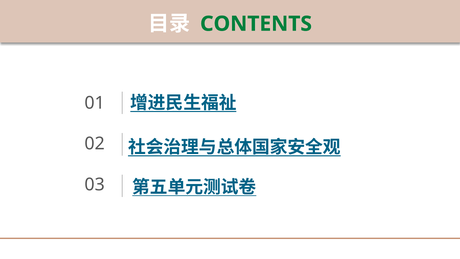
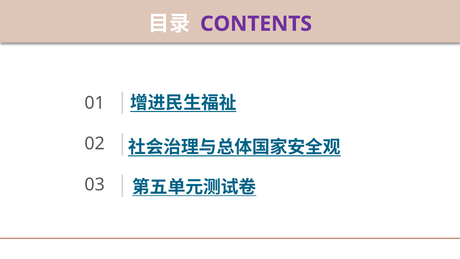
CONTENTS colour: green -> purple
